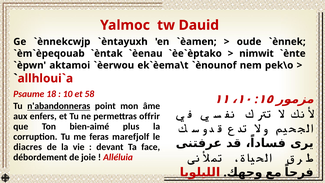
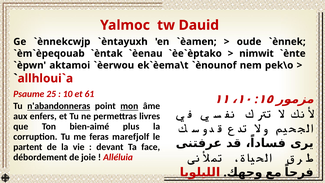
18: 18 -> 25
58: 58 -> 61
mon underline: none -> present
offrir: offrir -> livres
diacres: diacres -> partent
